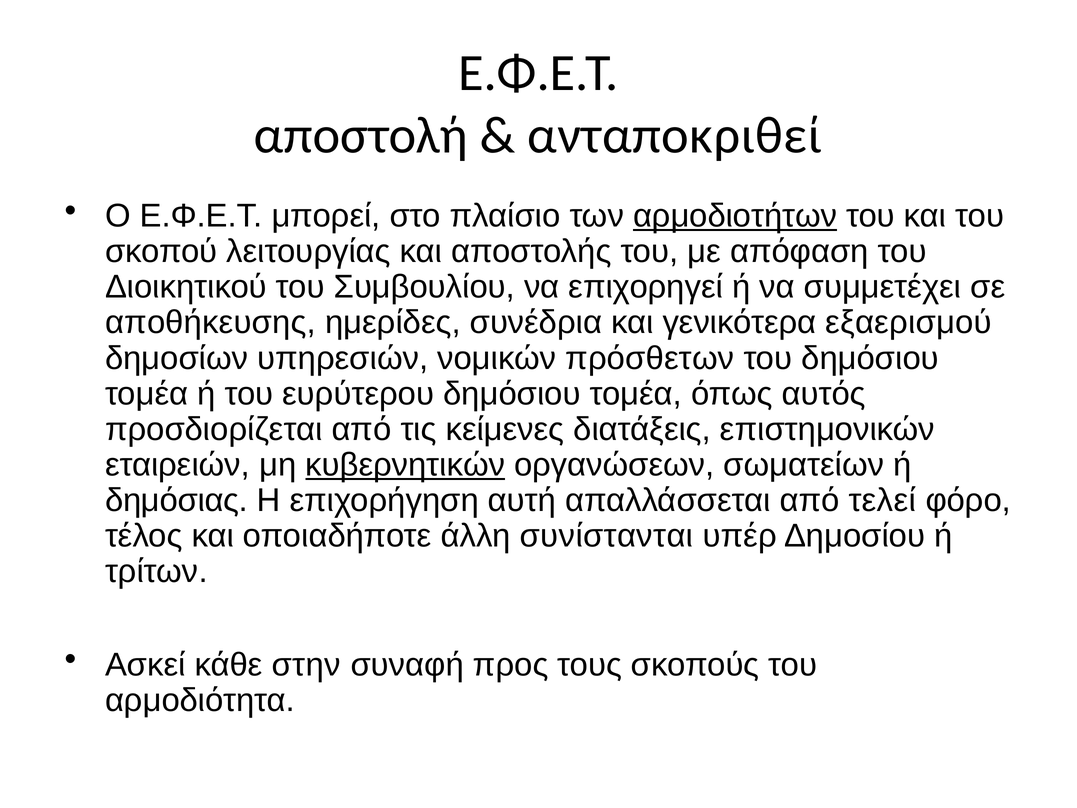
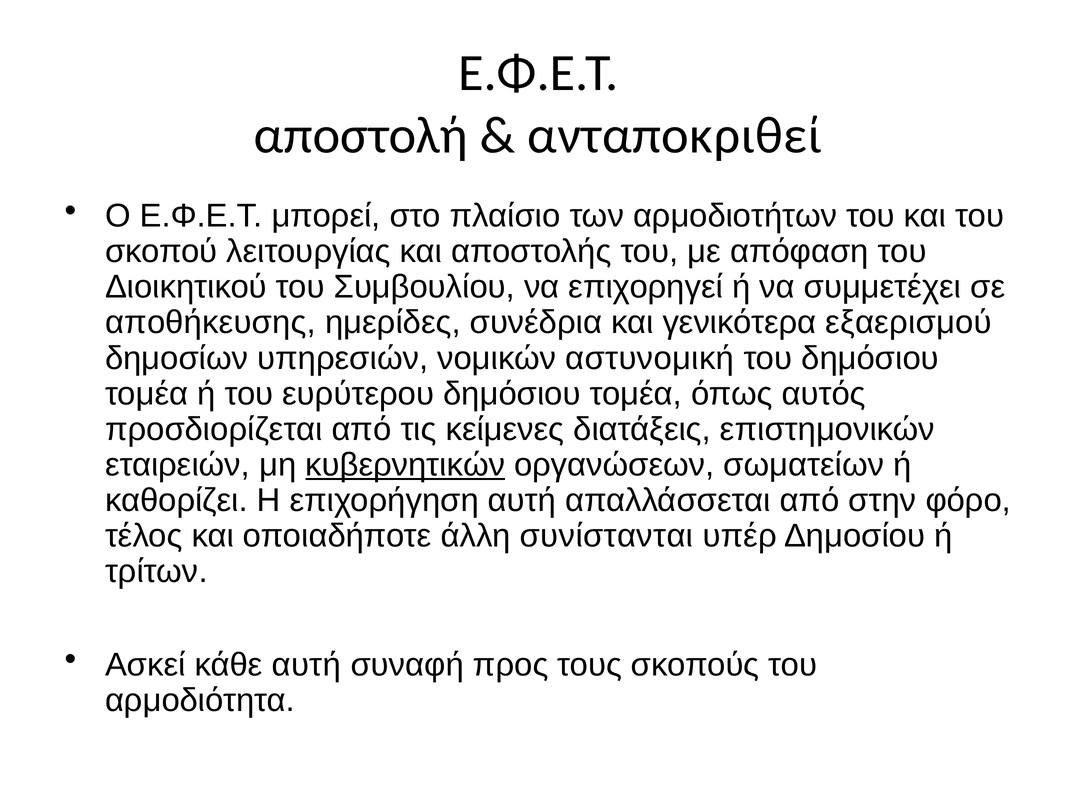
αρμοδιοτήτων underline: present -> none
πρόσθετων: πρόσθετων -> αστυνομική
δημόσιας: δημόσιας -> καθορίζει
τελεί: τελεί -> στην
κάθε στην: στην -> αυτή
